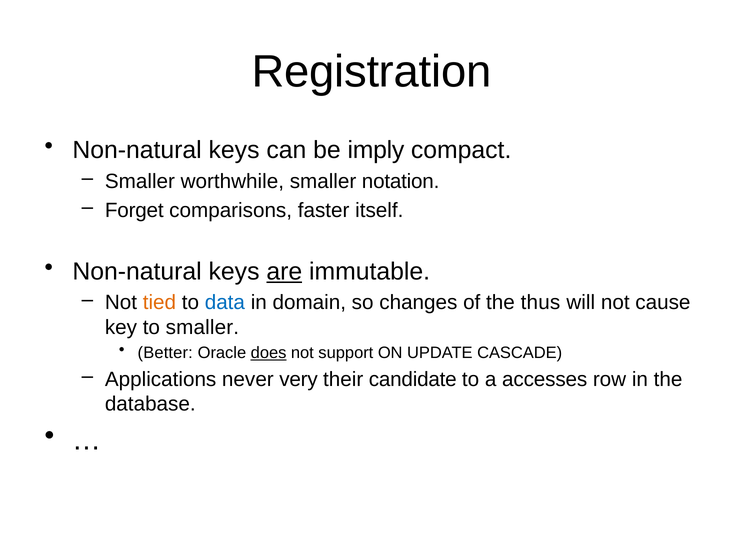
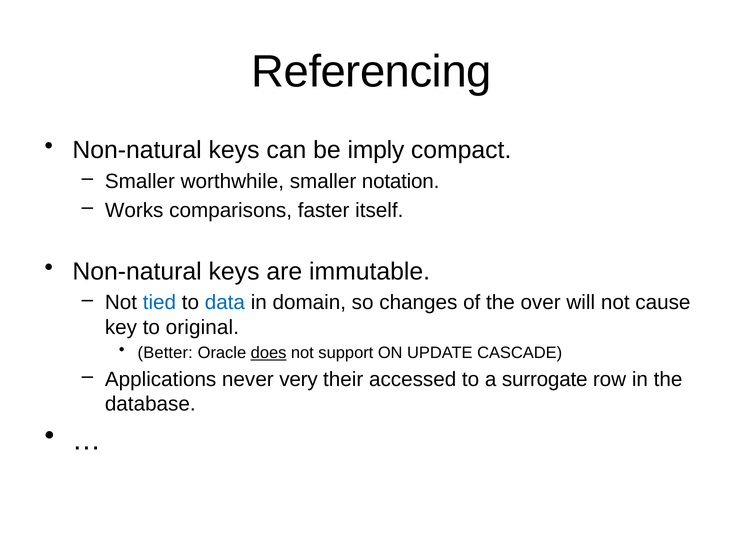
Registration: Registration -> Referencing
Forget: Forget -> Works
are underline: present -> none
tied colour: orange -> blue
thus: thus -> over
to smaller: smaller -> original
candidate: candidate -> accessed
accesses: accesses -> surrogate
